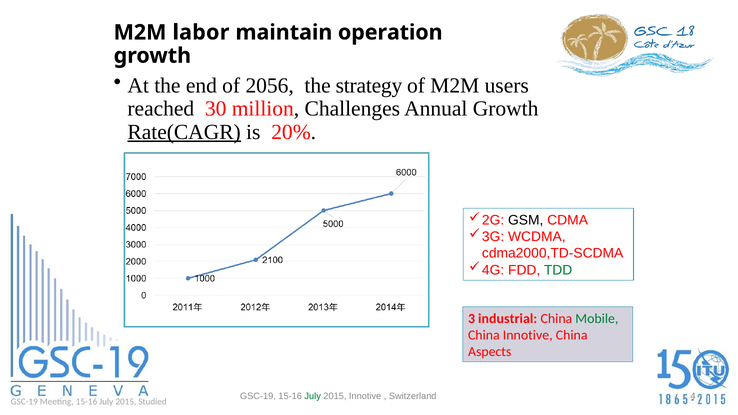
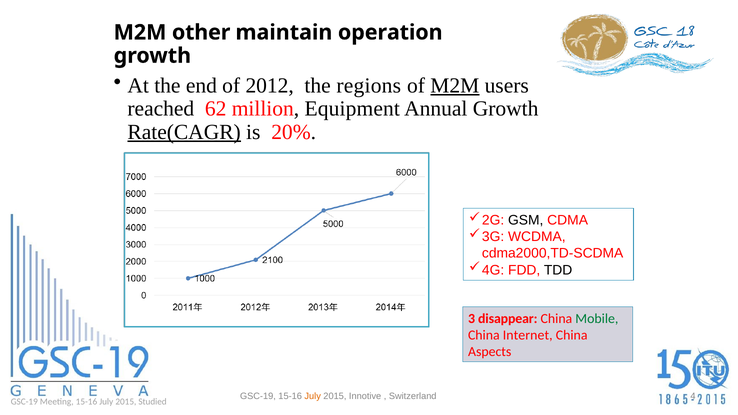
labor: labor -> other
2056: 2056 -> 2012
strategy: strategy -> regions
M2M at (455, 85) underline: none -> present
30: 30 -> 62
Challenges: Challenges -> Equipment
TDD colour: green -> black
industrial: industrial -> disappear
China Innotive: Innotive -> Internet
July at (313, 396) colour: green -> orange
